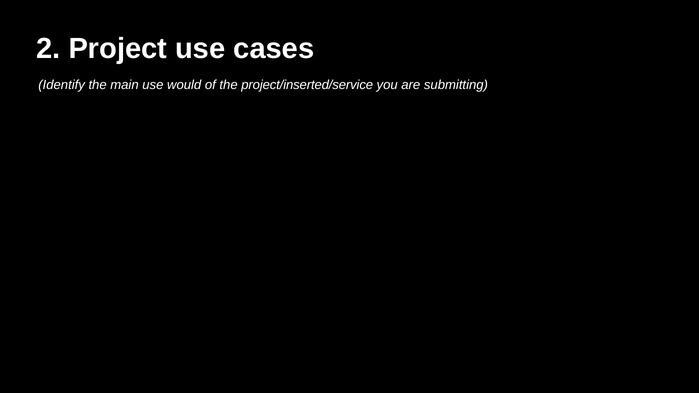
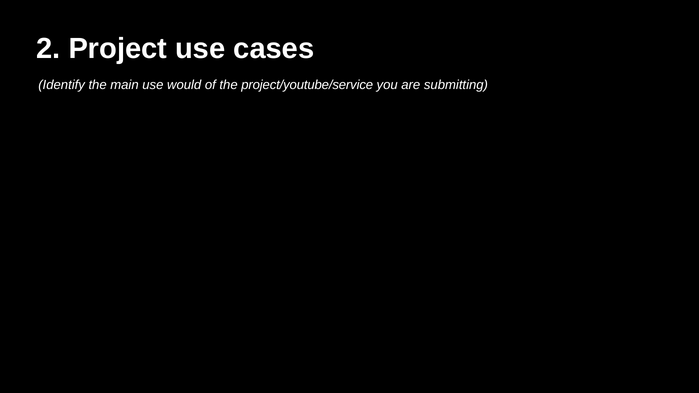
project/inserted/service: project/inserted/service -> project/youtube/service
